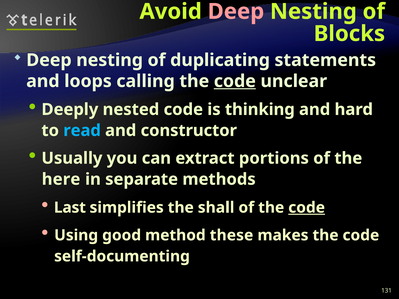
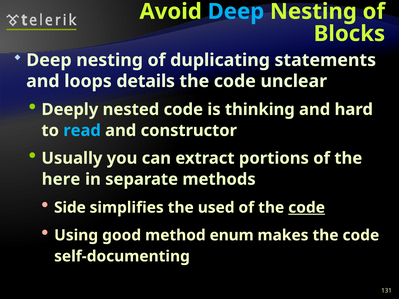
Deep at (236, 12) colour: pink -> light blue
calling: calling -> details
code at (235, 81) underline: present -> none
Last: Last -> Side
shall: shall -> used
these: these -> enum
